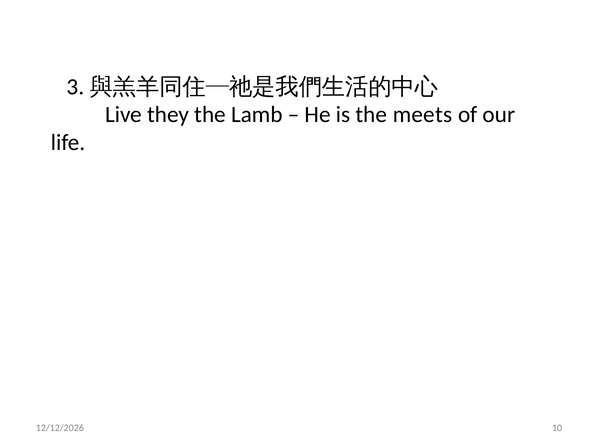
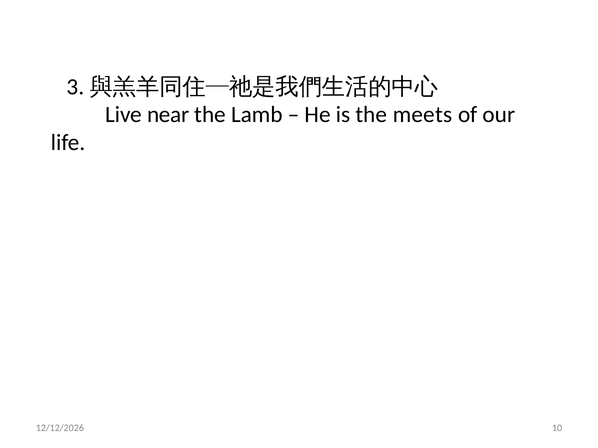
they: they -> near
